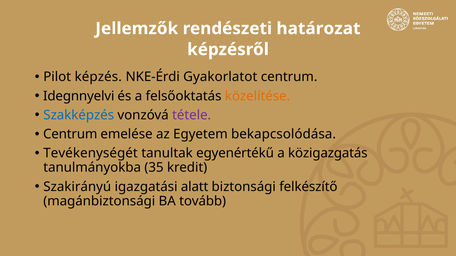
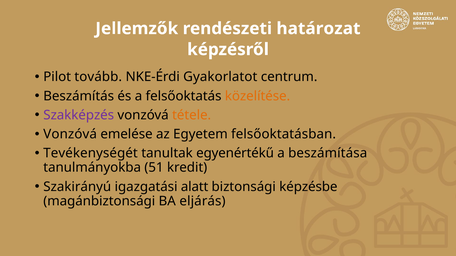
képzés: képzés -> tovább
Idegnnyelvi: Idegnnyelvi -> Beszámítás
Szakképzés colour: blue -> purple
tétele colour: purple -> orange
Centrum at (70, 134): Centrum -> Vonzóvá
bekapcsolódása: bekapcsolódása -> felsőoktatásban
közigazgatás: közigazgatás -> beszámítása
35: 35 -> 51
felkészítő: felkészítő -> képzésbe
tovább: tovább -> eljárás
